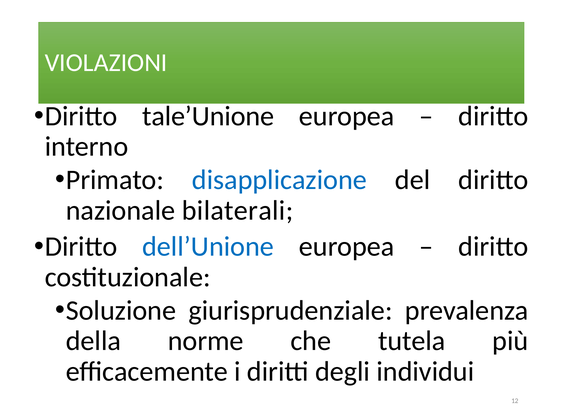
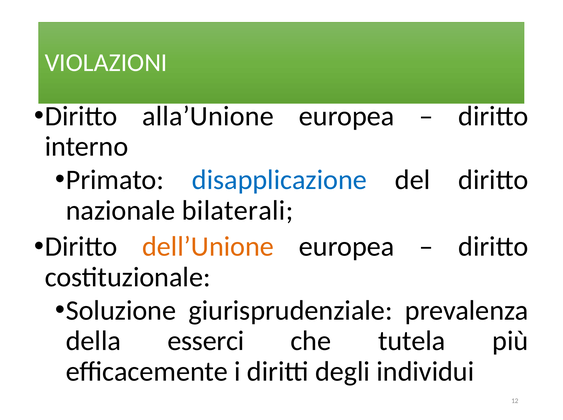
tale’Unione: tale’Unione -> alla’Unione
dell’Unione colour: blue -> orange
norme: norme -> esserci
